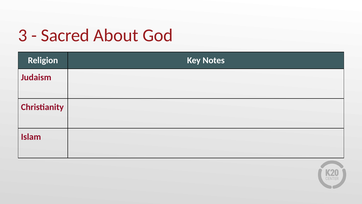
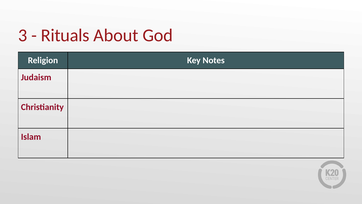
Sacred: Sacred -> Rituals
